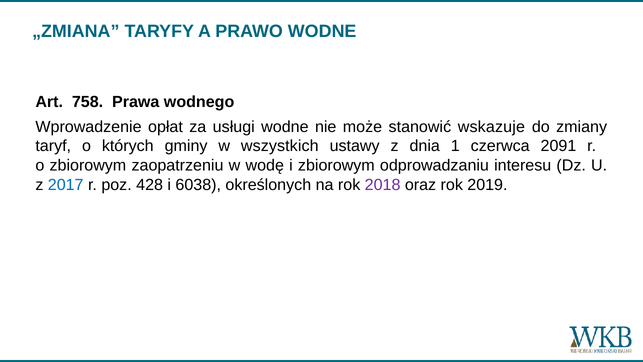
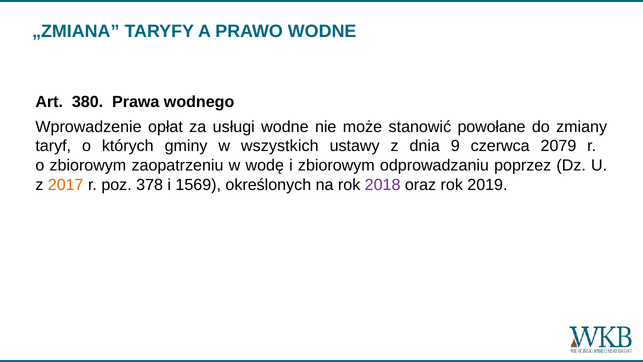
758: 758 -> 380
wskazuje: wskazuje -> powołane
1: 1 -> 9
2091: 2091 -> 2079
interesu: interesu -> poprzez
2017 colour: blue -> orange
428: 428 -> 378
6038: 6038 -> 1569
